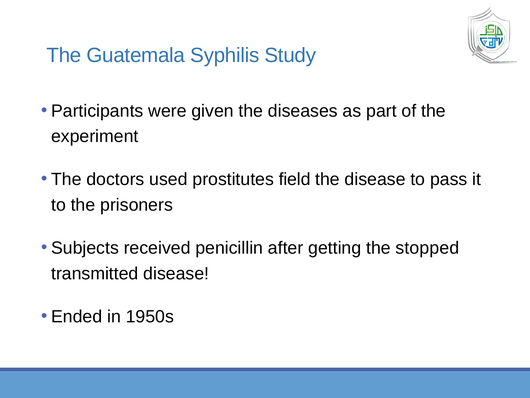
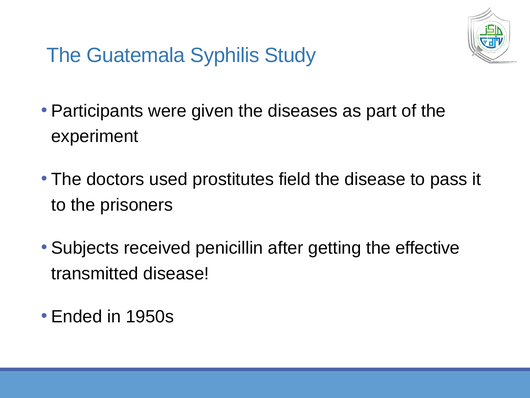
stopped: stopped -> effective
